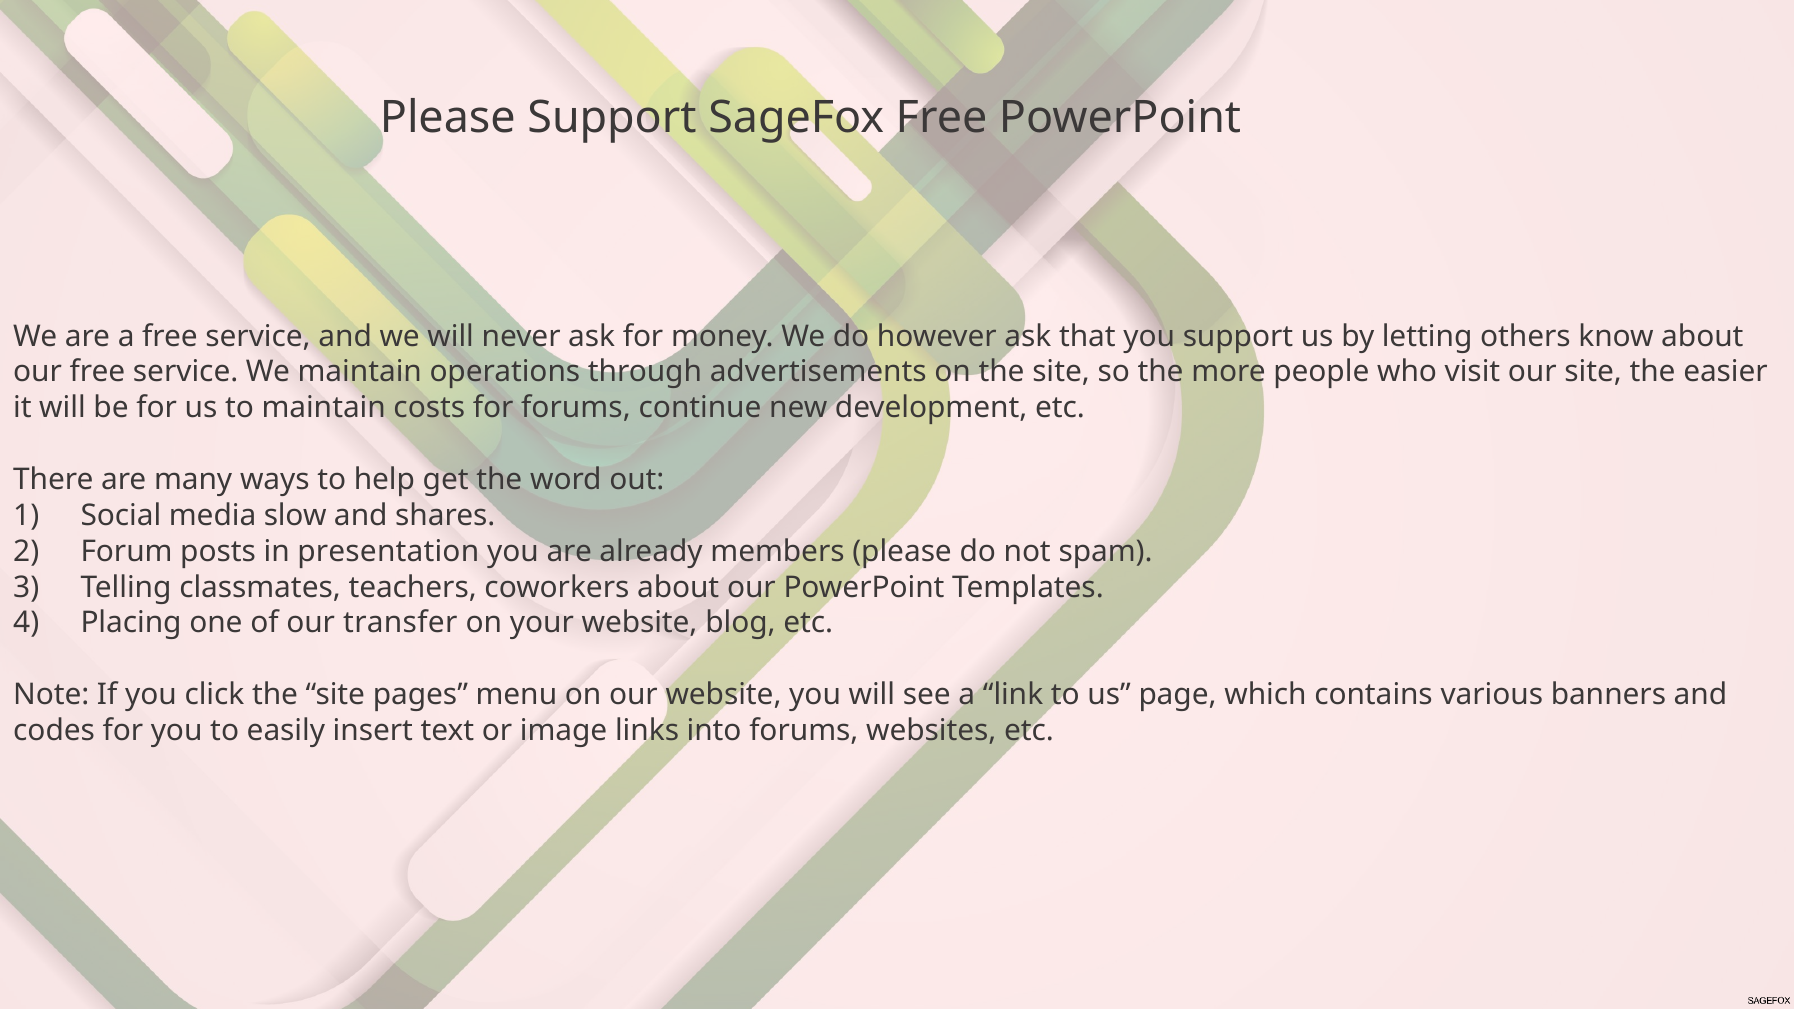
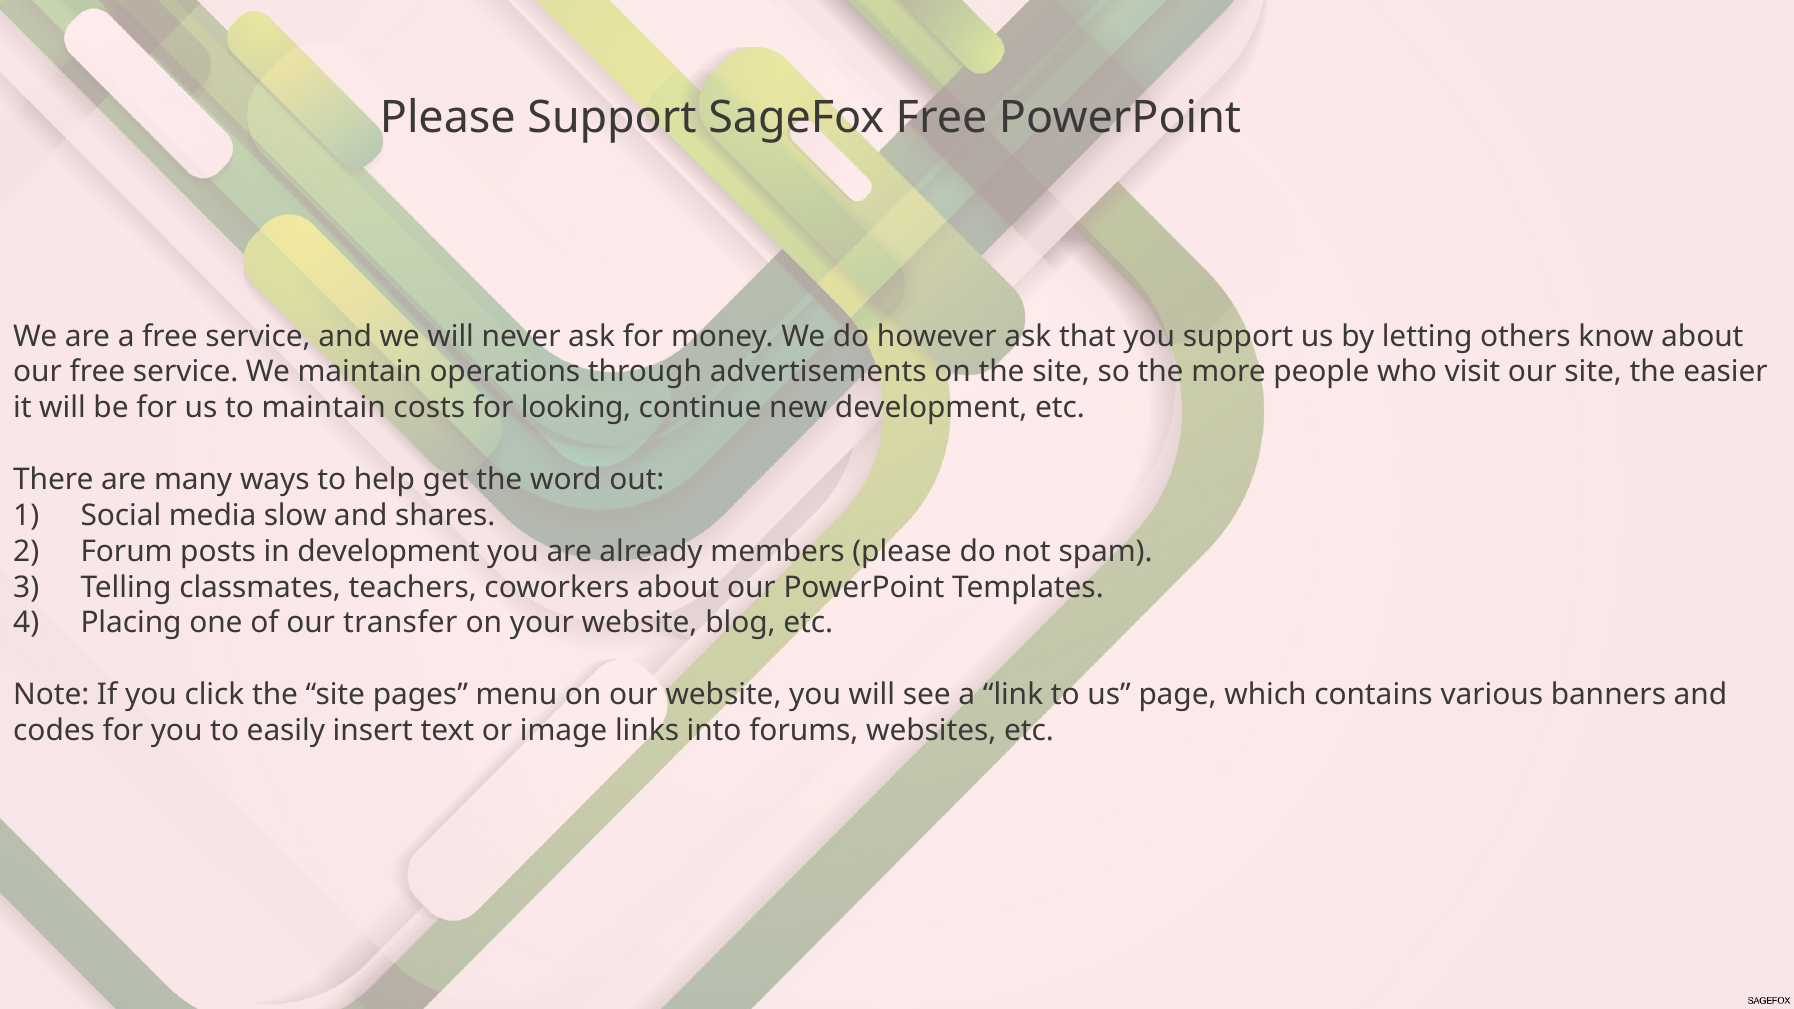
for forums: forums -> looking
in presentation: presentation -> development
